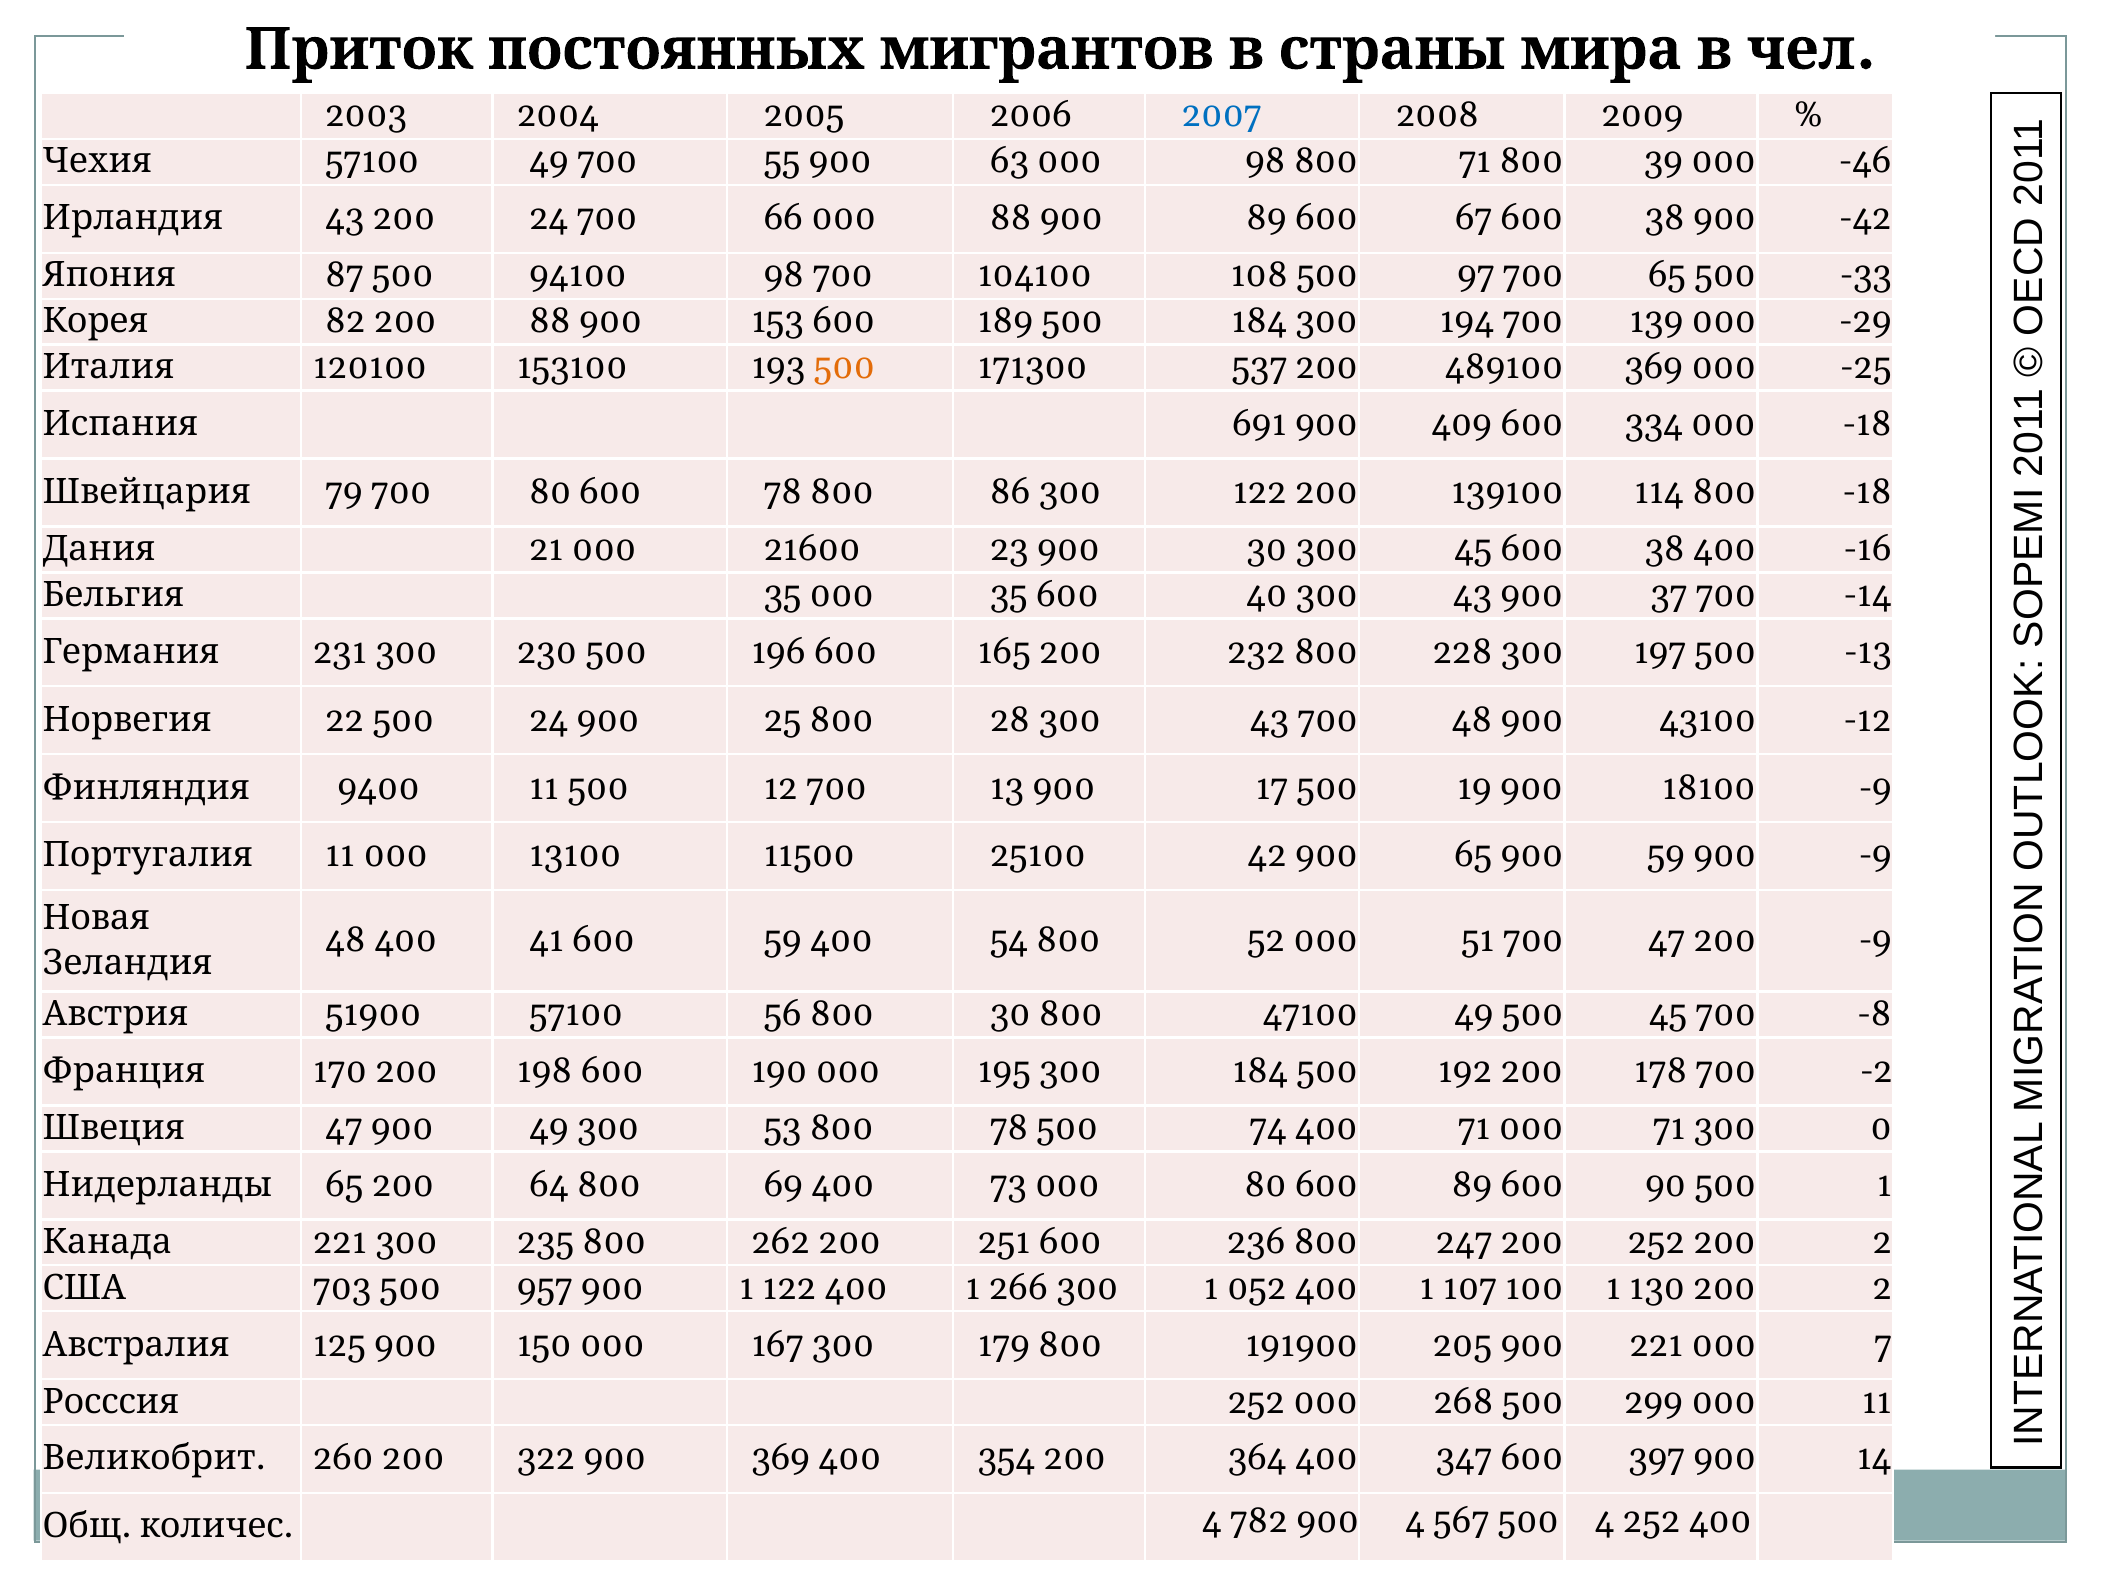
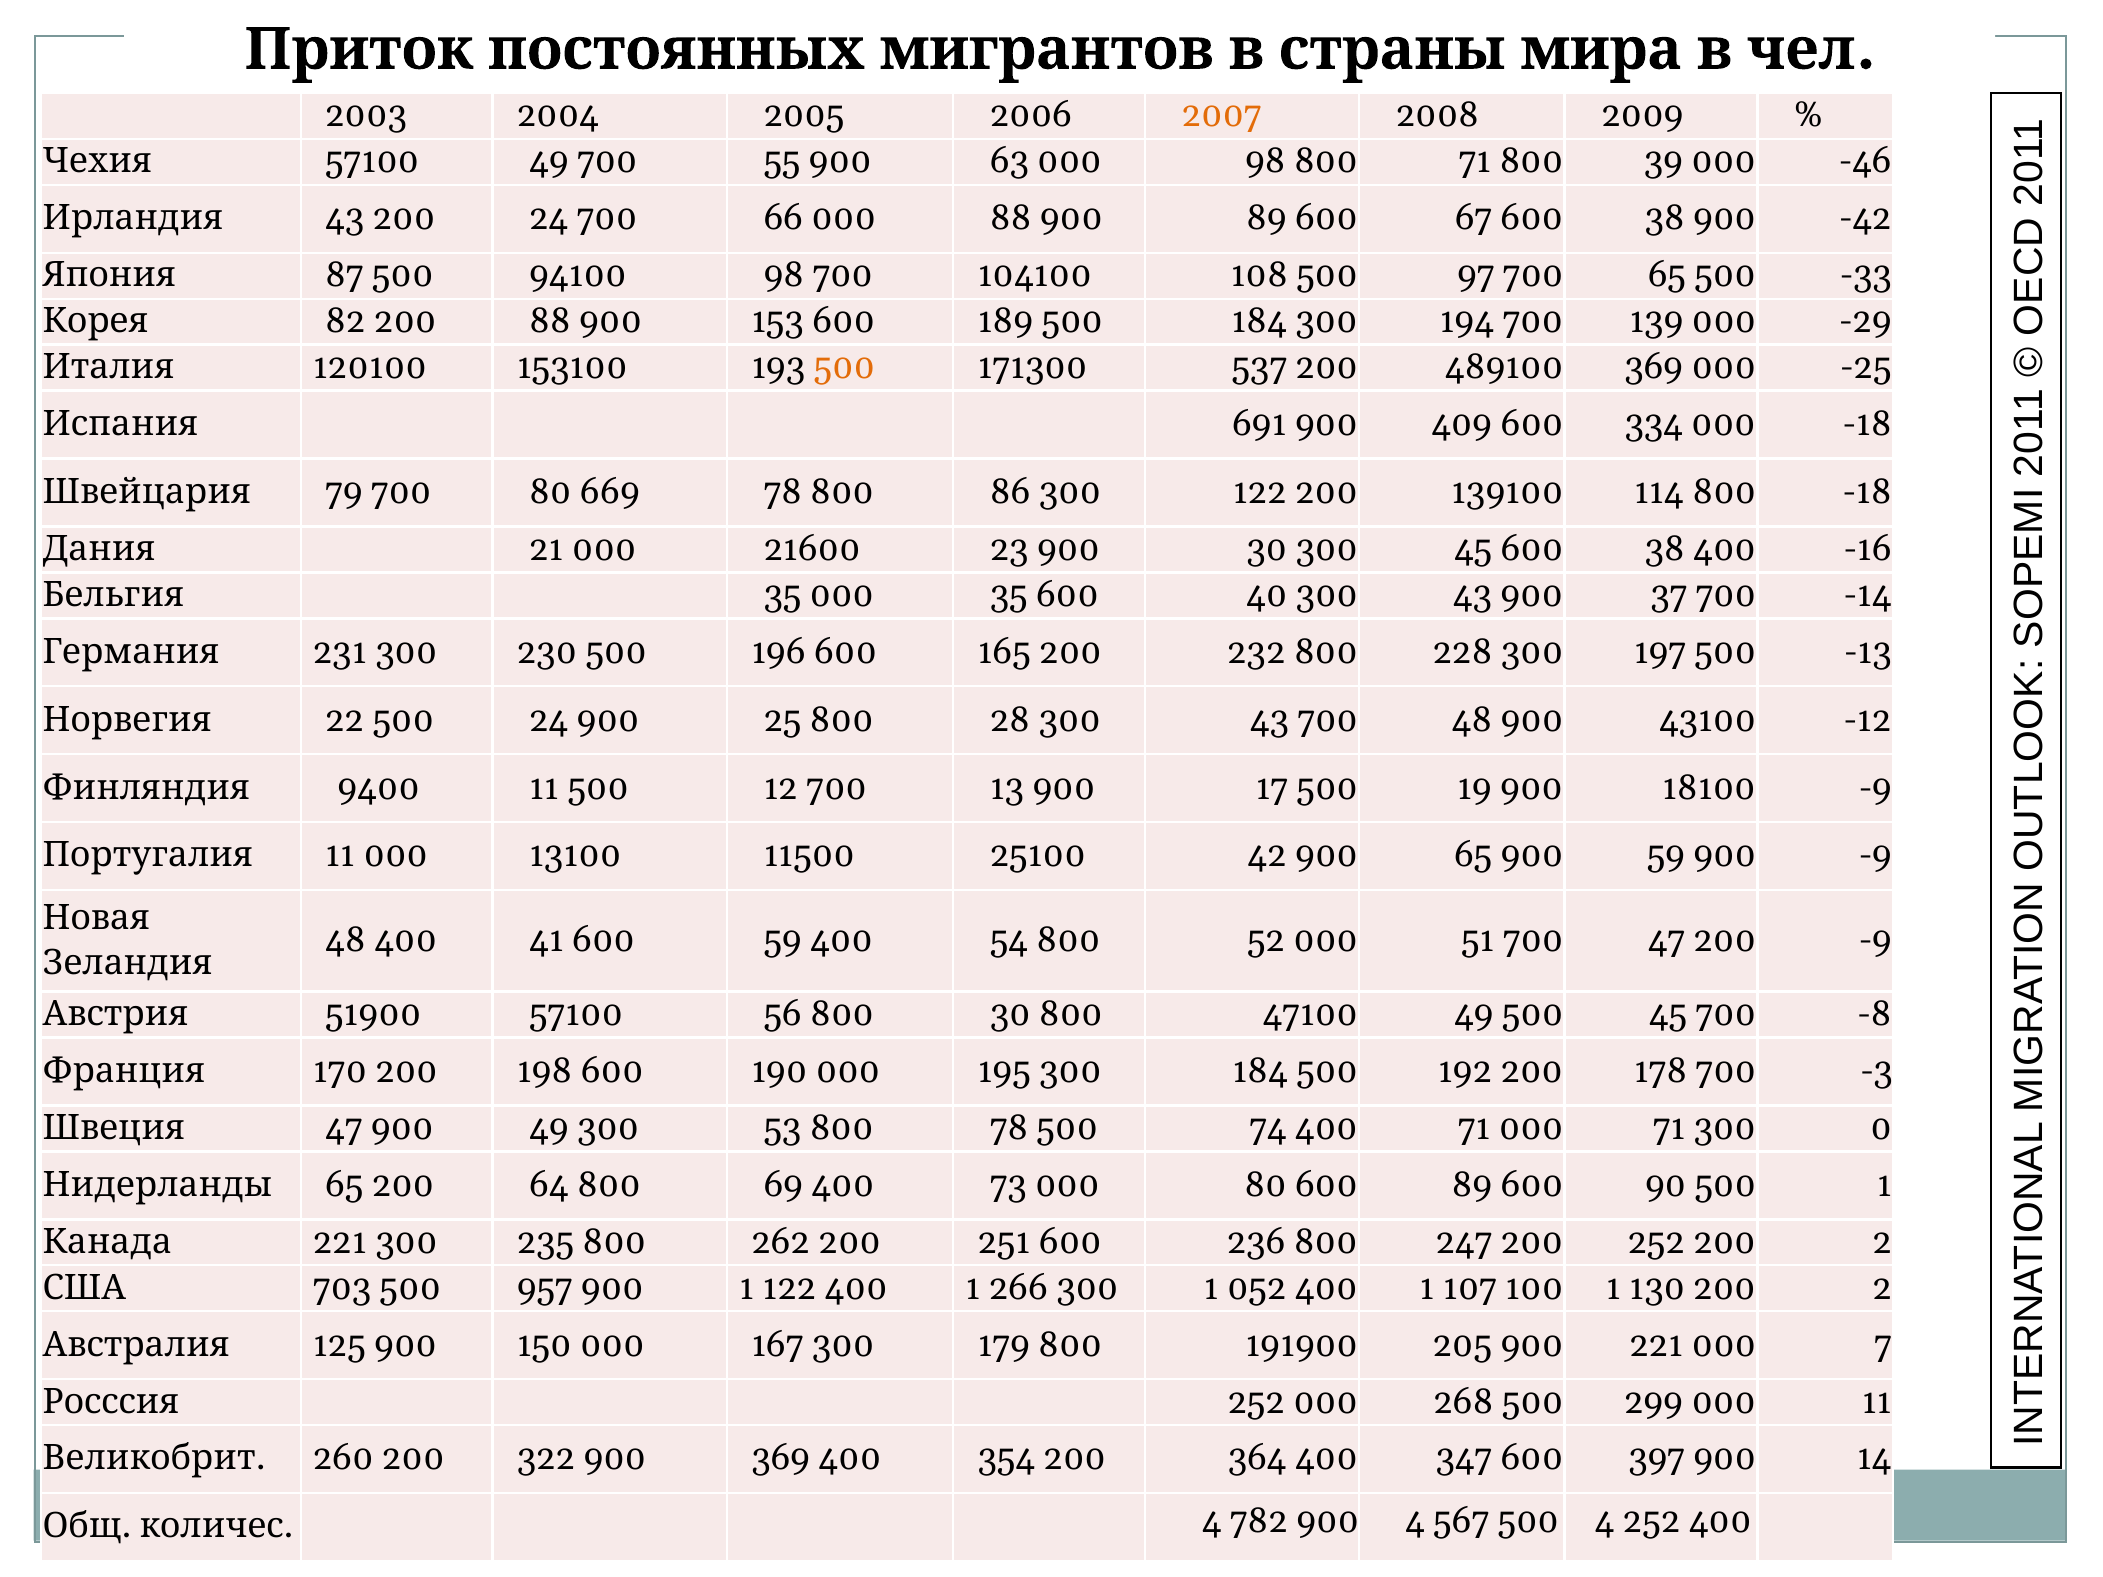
2007 colour: blue -> orange
700 80 600: 600 -> 669
-2: -2 -> -3
